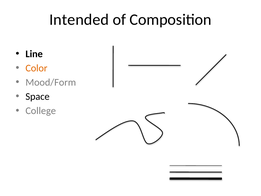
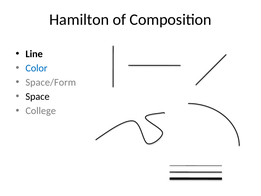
Intended: Intended -> Hamilton
Color colour: orange -> blue
Mood/Form: Mood/Form -> Space/Form
